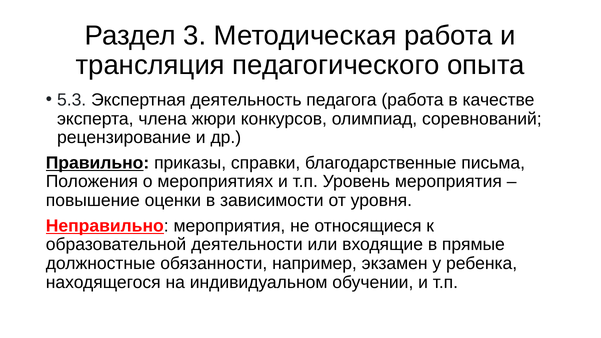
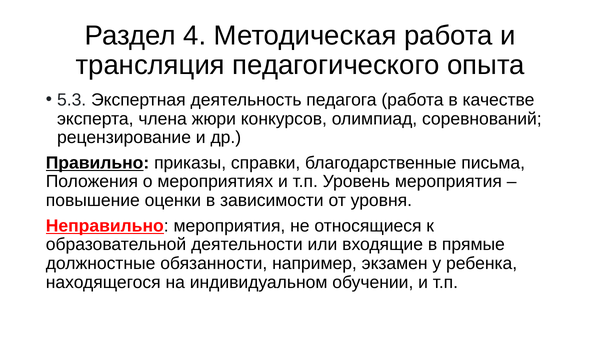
3: 3 -> 4
